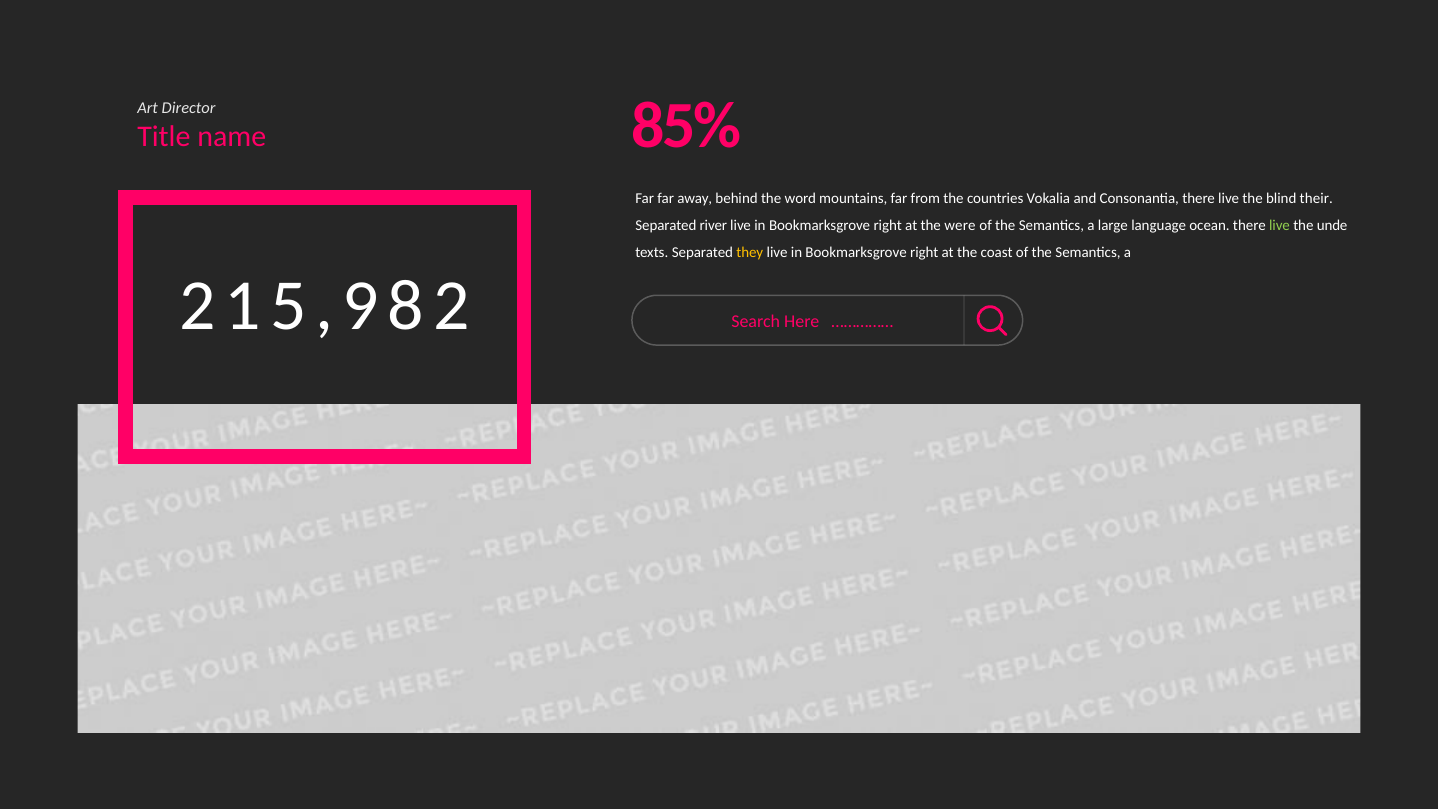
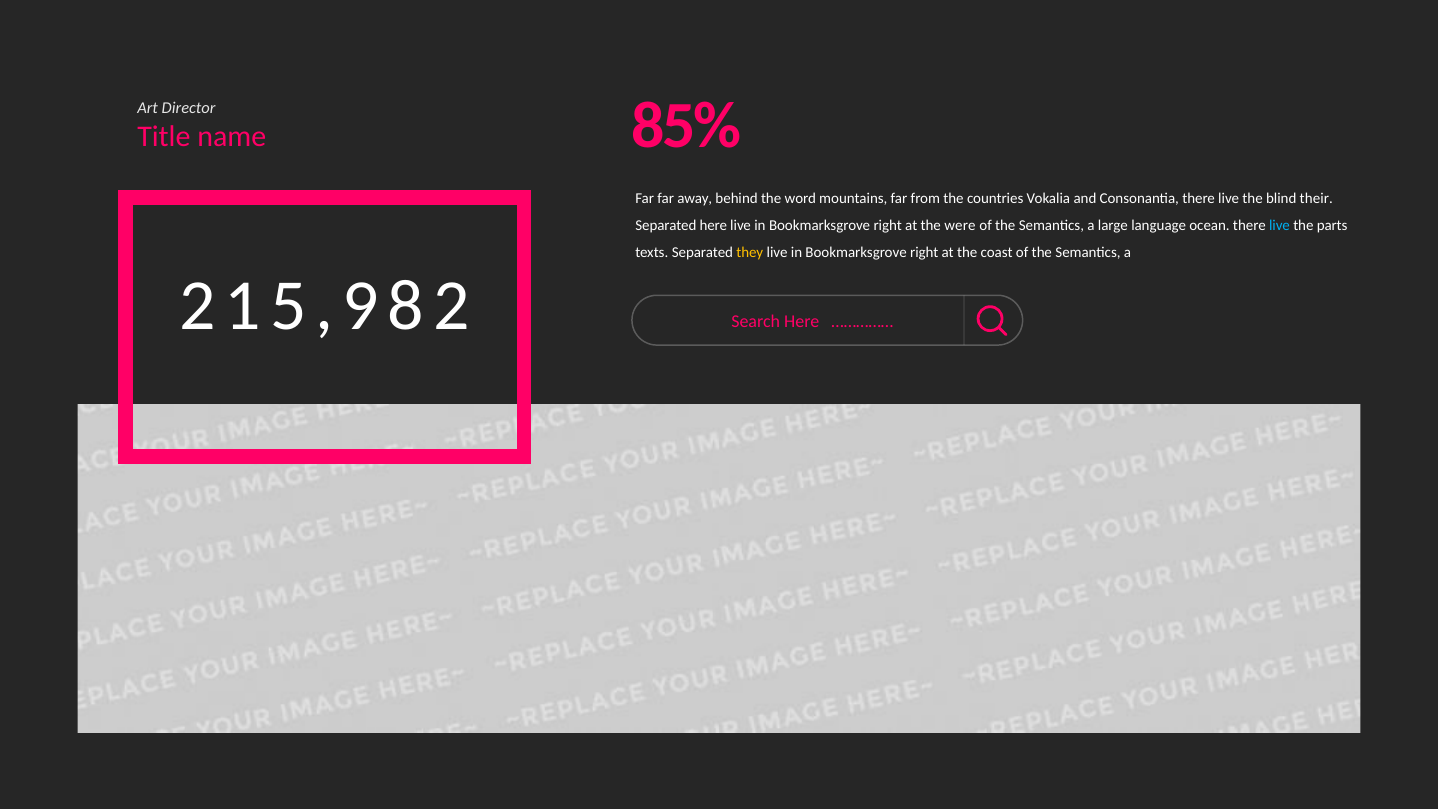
Separated river: river -> here
live at (1280, 226) colour: light green -> light blue
unde: unde -> parts
